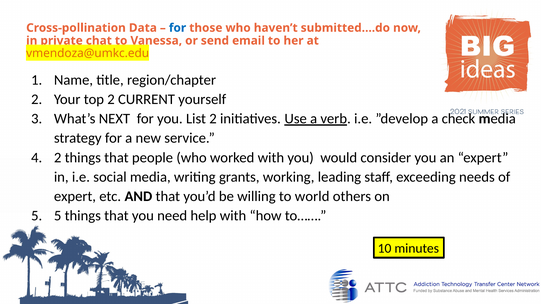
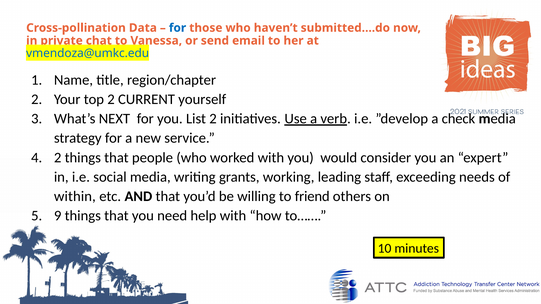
vmendoza@umkc.edu colour: orange -> blue
expert at (75, 196): expert -> within
world: world -> friend
5 at (58, 216): 5 -> 9
